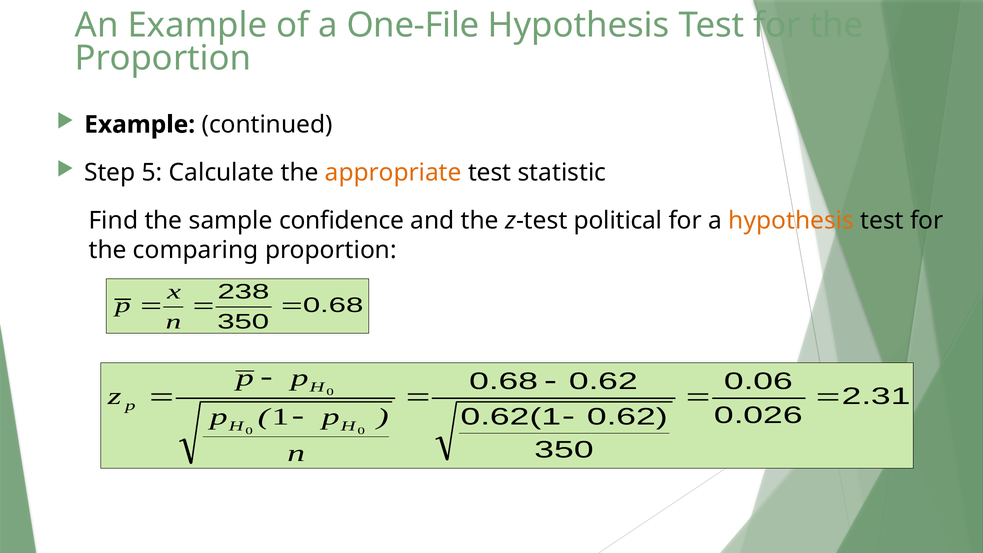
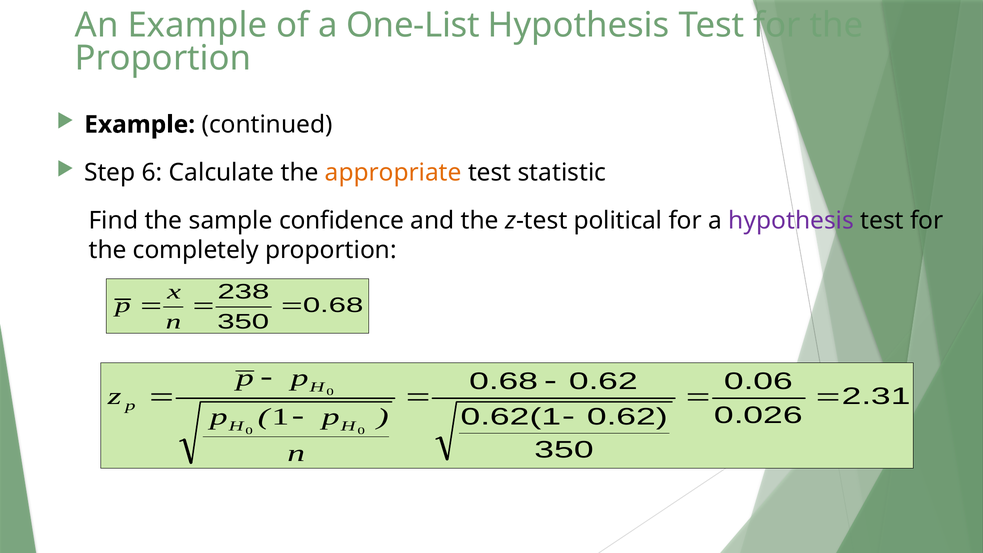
One-File: One-File -> One-List
5: 5 -> 6
hypothesis at (791, 220) colour: orange -> purple
comparing: comparing -> completely
